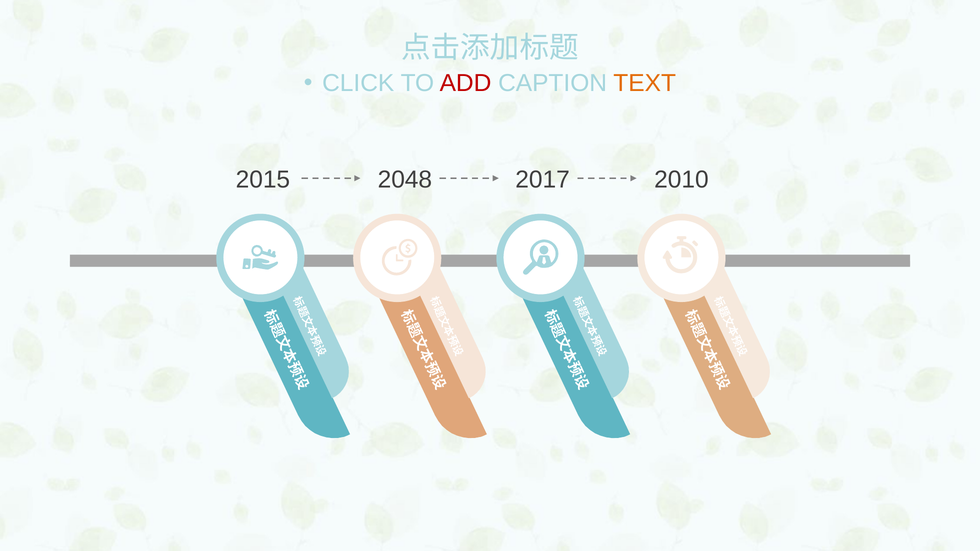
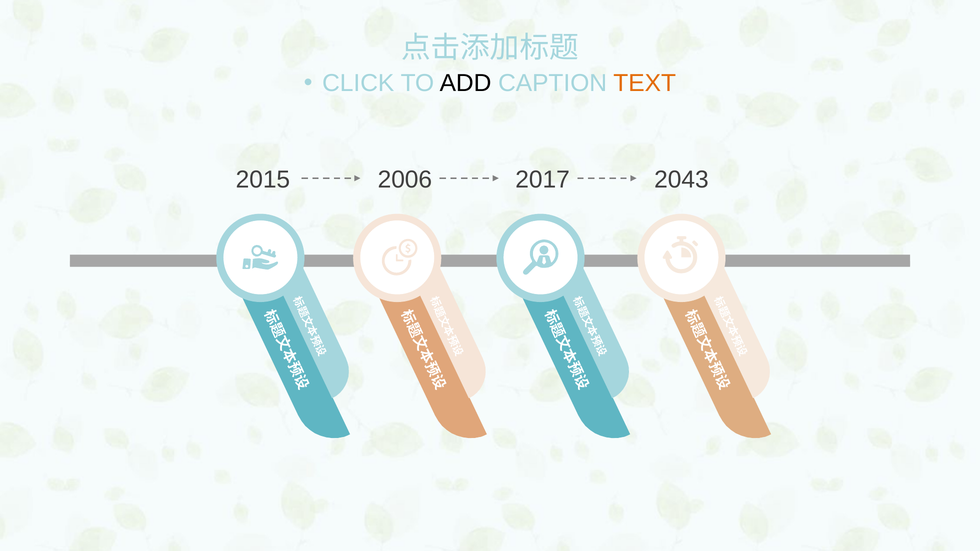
ADD colour: red -> black
2048: 2048 -> 2006
2010: 2010 -> 2043
